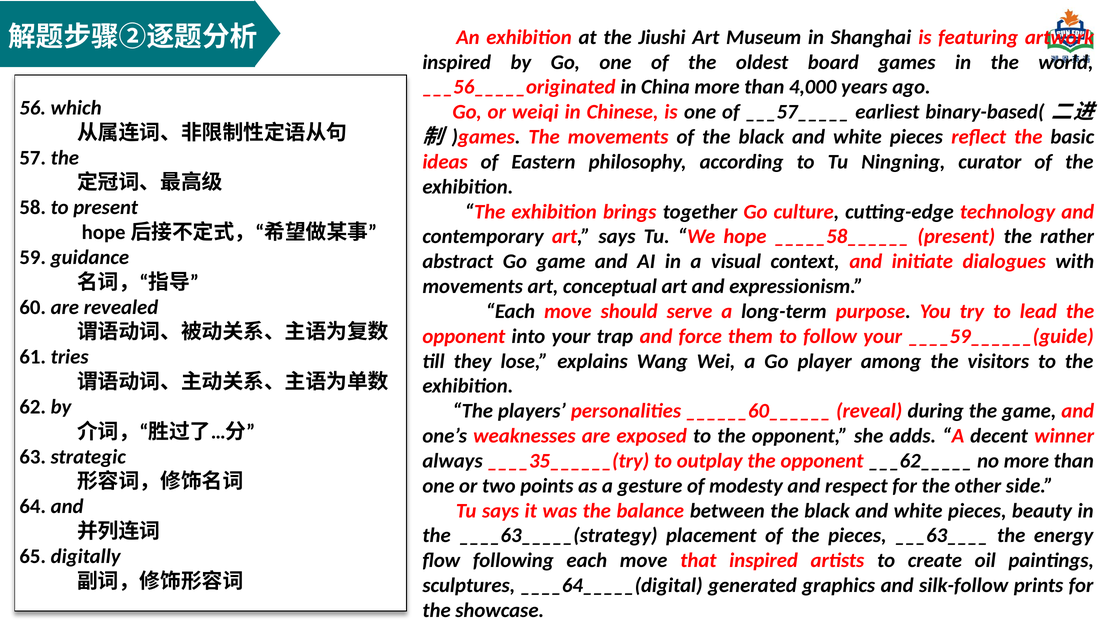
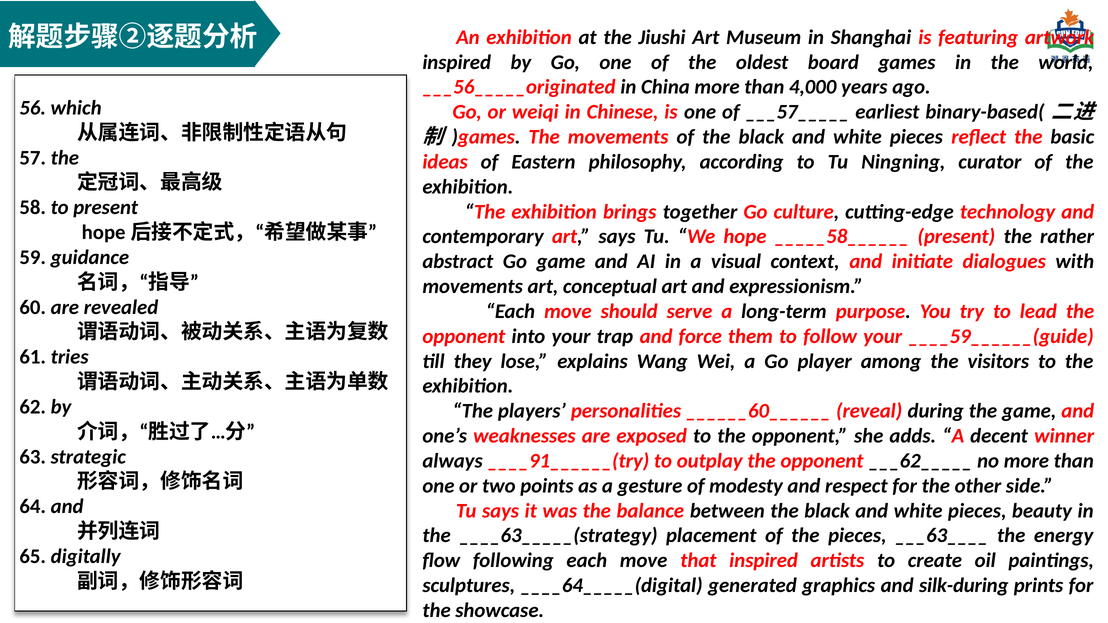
____35______(try: ____35______(try -> ____91______(try
silk-follow: silk-follow -> silk-during
